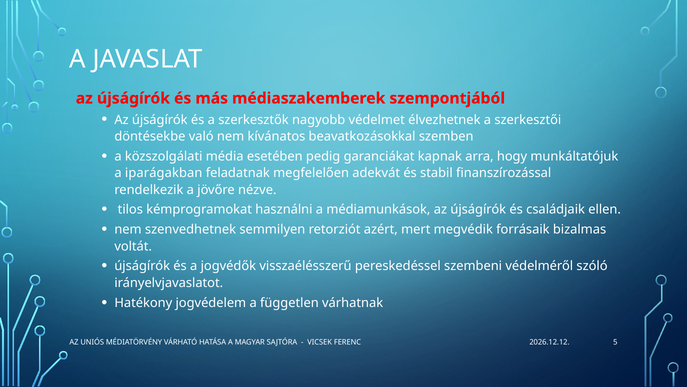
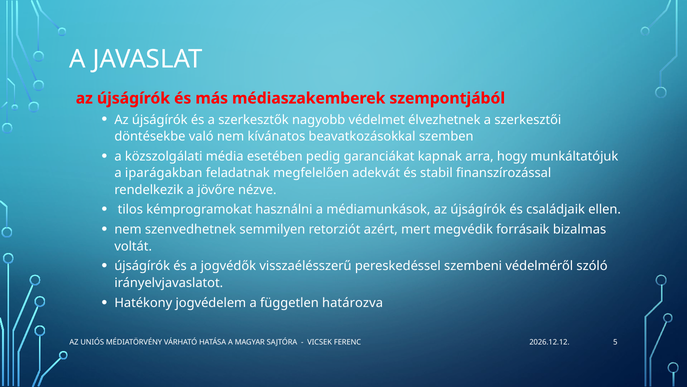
várhatnak: várhatnak -> határozva
